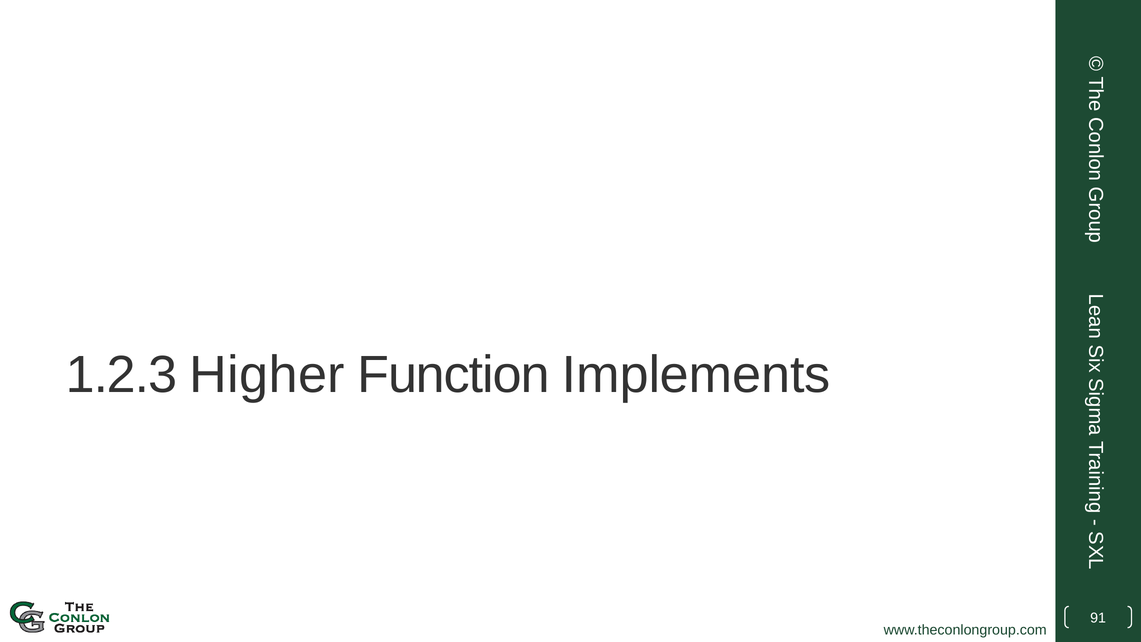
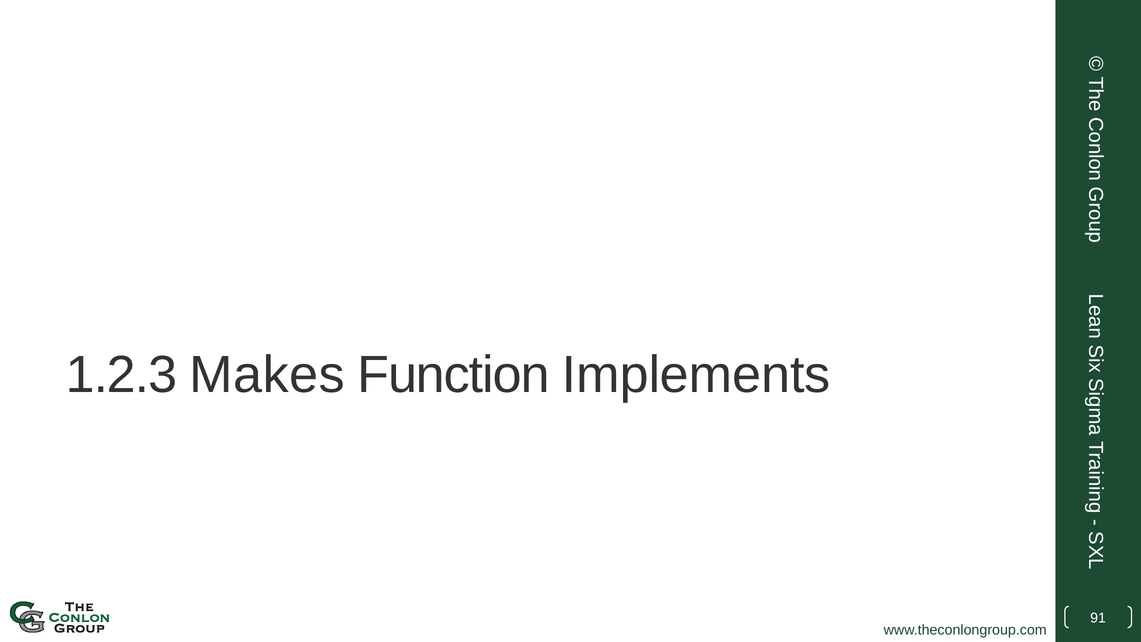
Higher: Higher -> Makes
